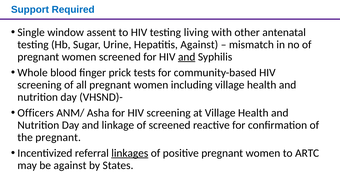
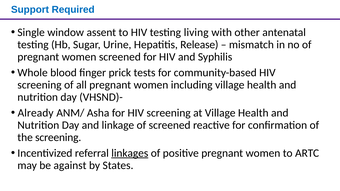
Hepatitis Against: Against -> Release
and at (187, 57) underline: present -> none
Officers: Officers -> Already
the pregnant: pregnant -> screening
